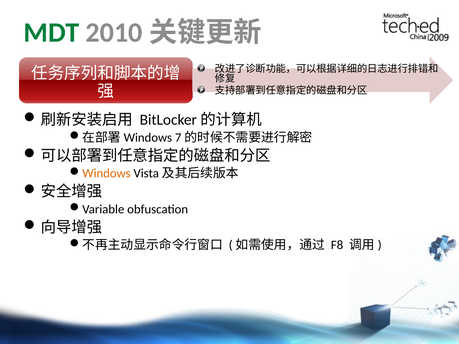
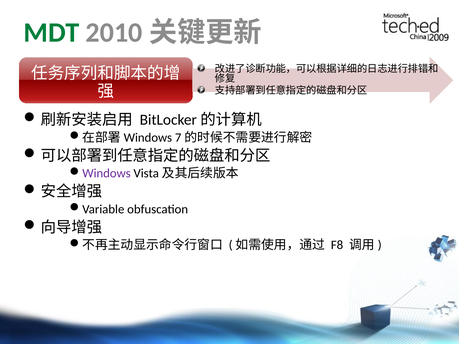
Windows colour: orange -> purple
